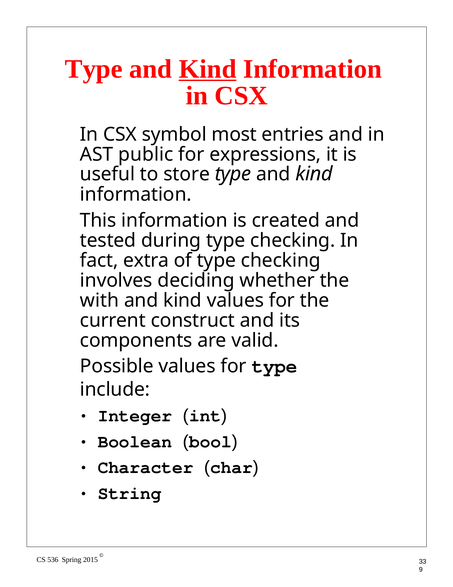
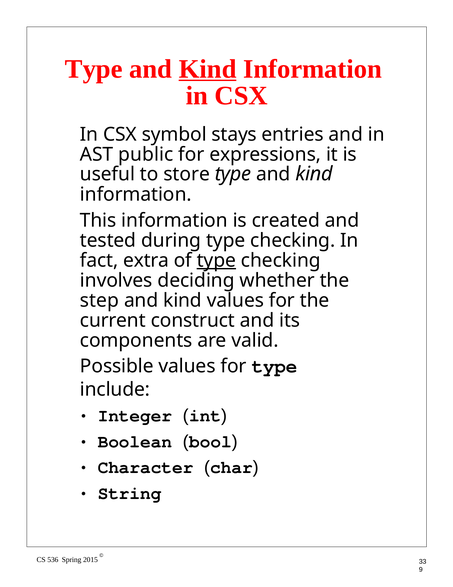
most: most -> stays
type at (216, 260) underline: none -> present
with: with -> step
